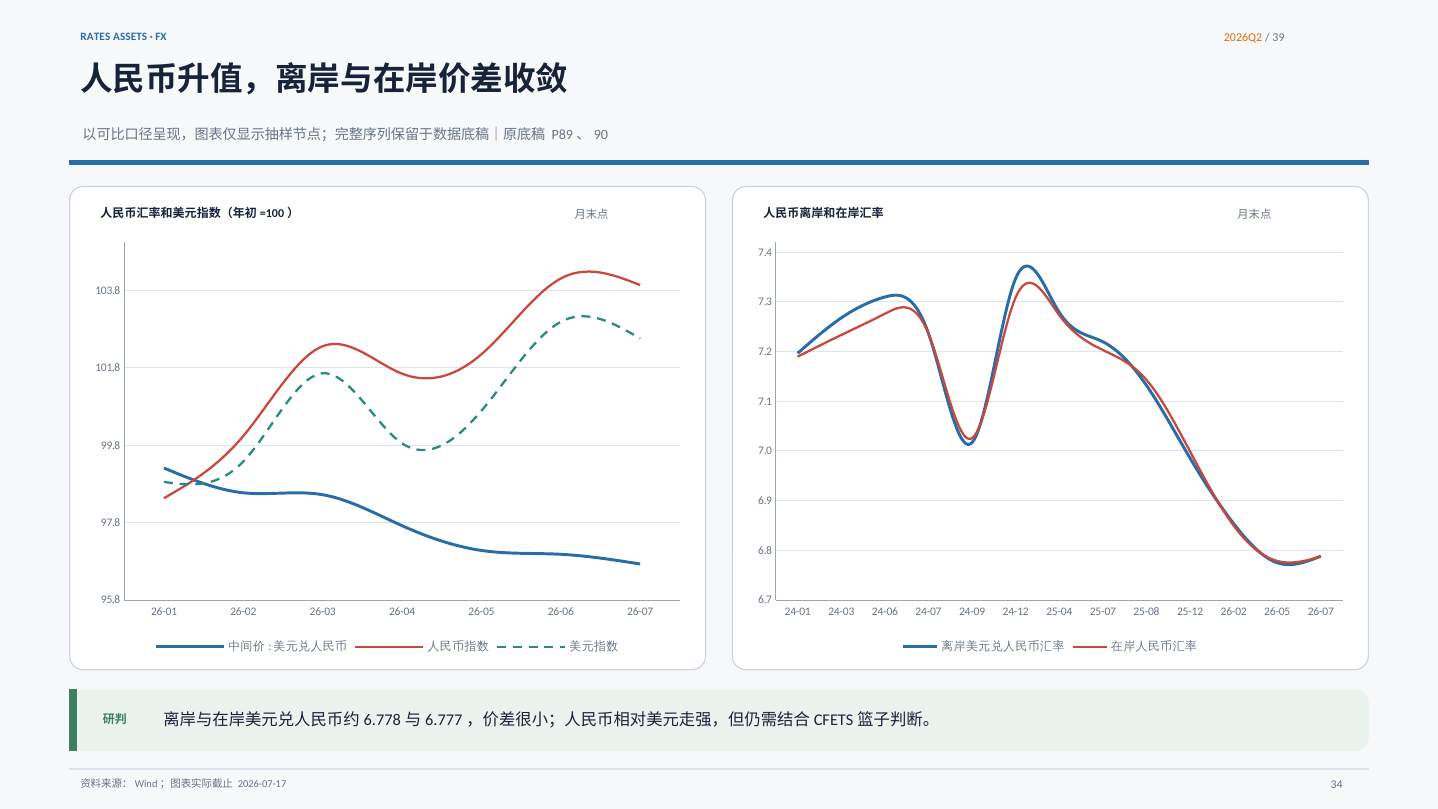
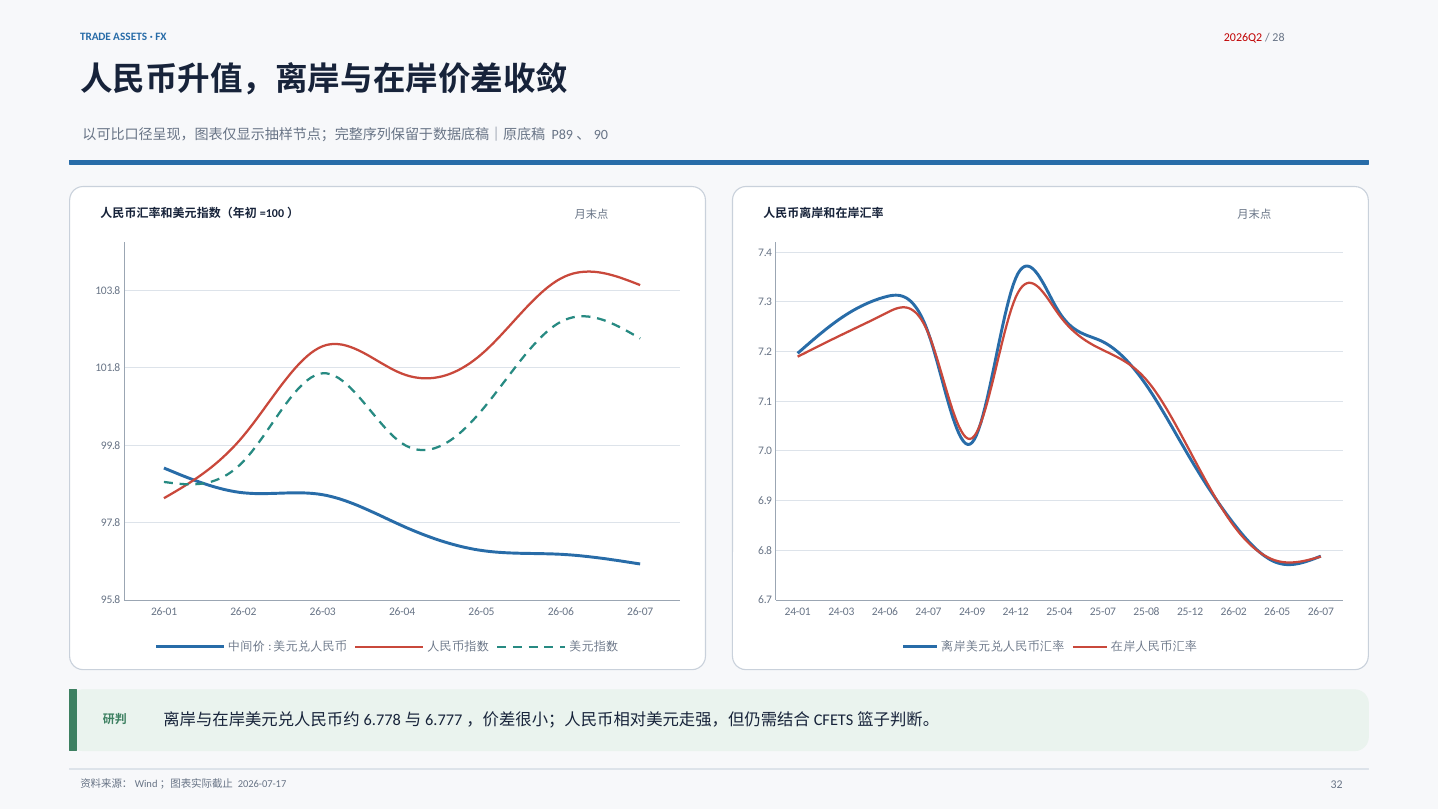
RATES: RATES -> TRADE
2026Q2 colour: orange -> red
39: 39 -> 28
34: 34 -> 32
